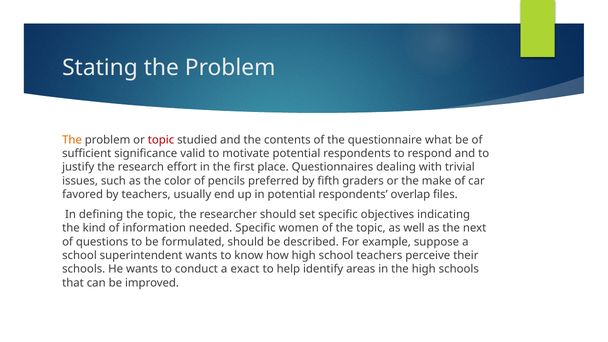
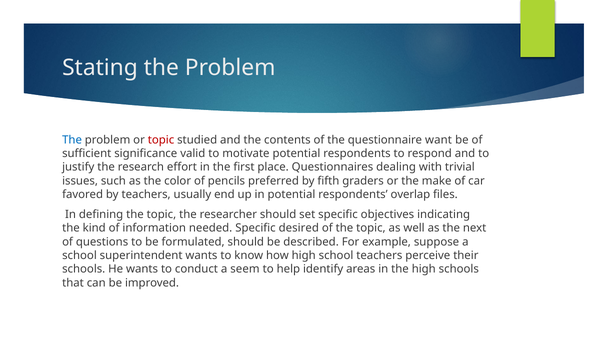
The at (72, 140) colour: orange -> blue
what: what -> want
women: women -> desired
exact: exact -> seem
